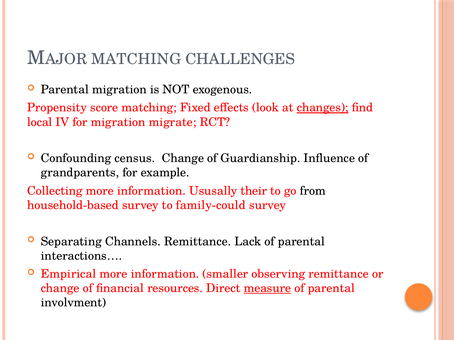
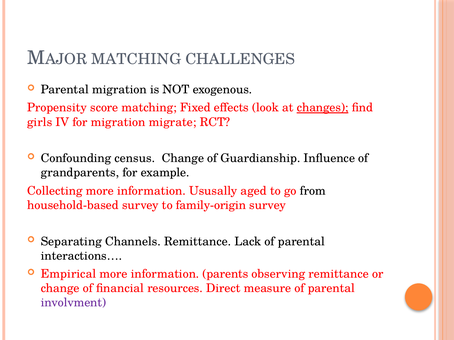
local: local -> girls
their: their -> aged
family-could: family-could -> family-origin
smaller: smaller -> parents
measure underline: present -> none
involvment colour: black -> purple
